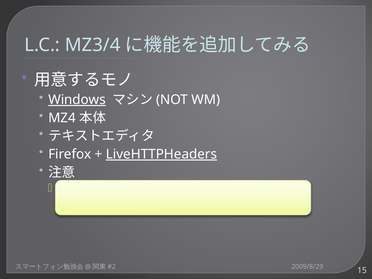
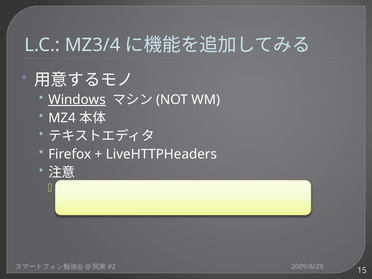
LiveHTTPHeaders underline: present -> none
